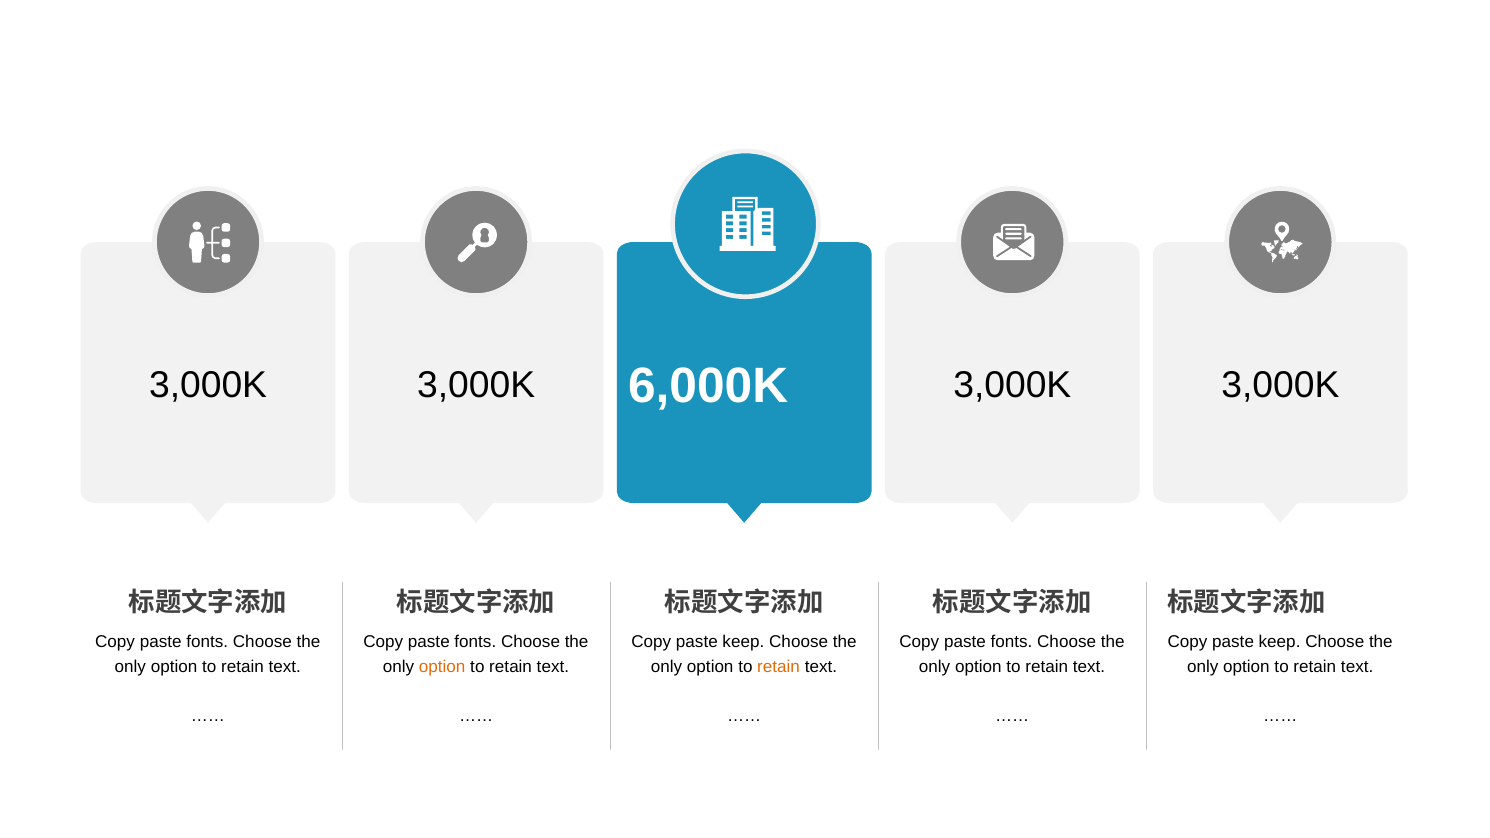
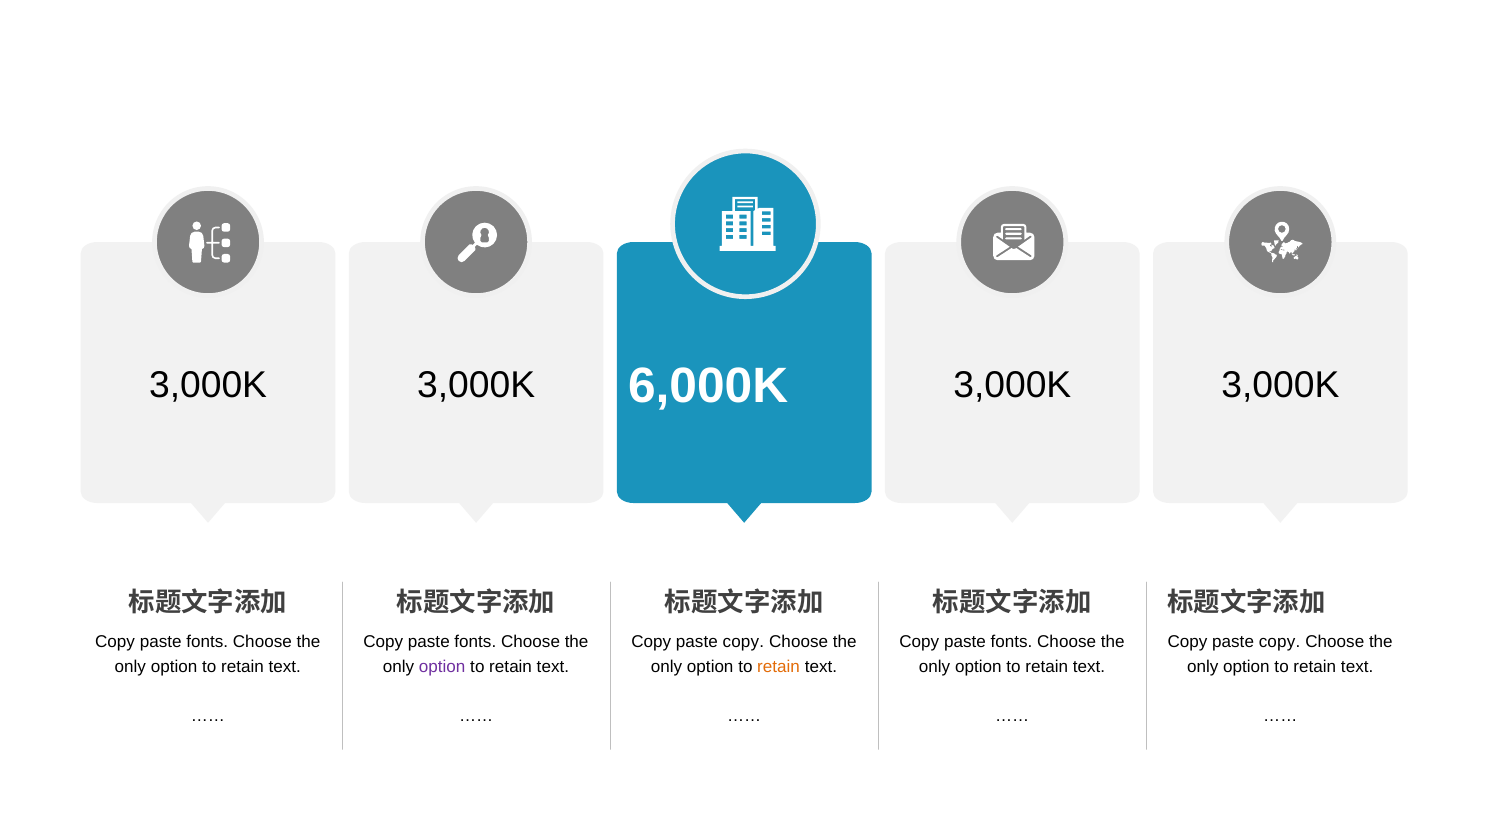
keep at (743, 642): keep -> copy
keep at (1280, 642): keep -> copy
option at (442, 667) colour: orange -> purple
